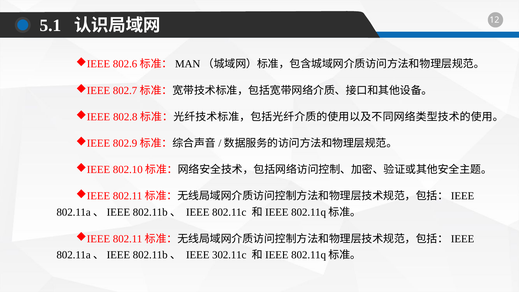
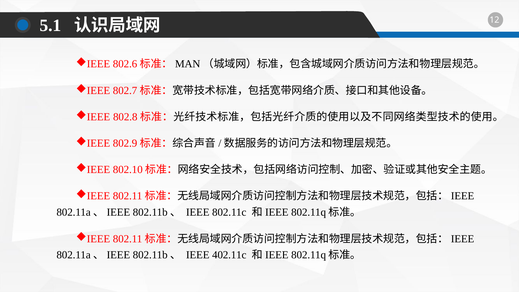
302.11c: 302.11c -> 402.11c
